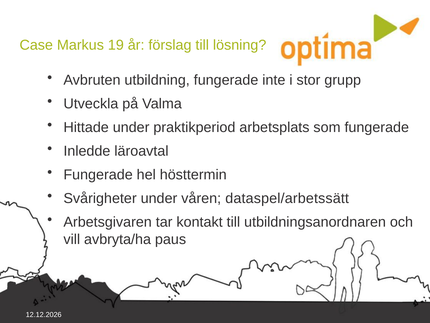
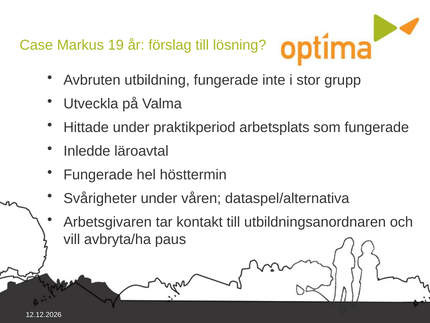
dataspel/arbetssätt: dataspel/arbetssätt -> dataspel/alternativa
